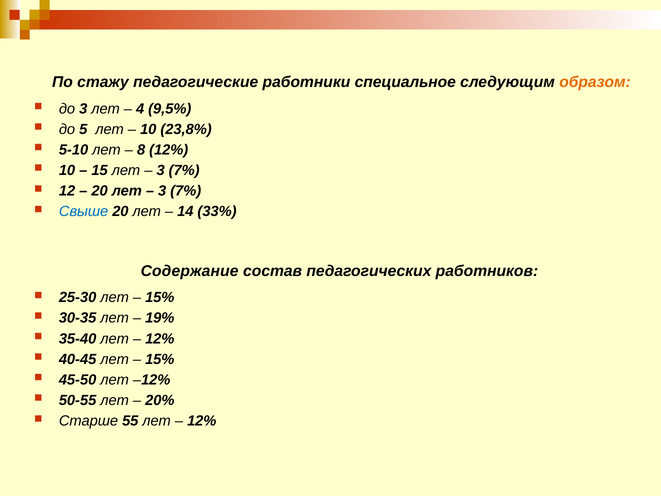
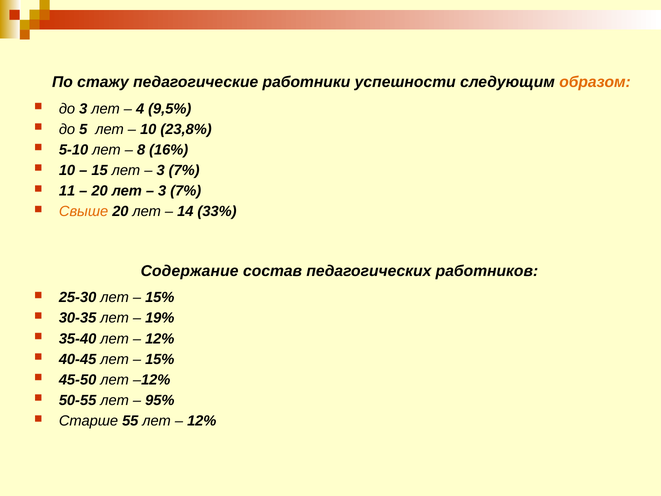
специальное: специальное -> успешности
8 12%: 12% -> 16%
12: 12 -> 11
Свыше colour: blue -> orange
20%: 20% -> 95%
